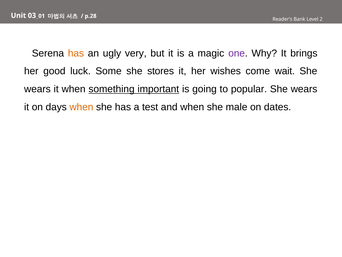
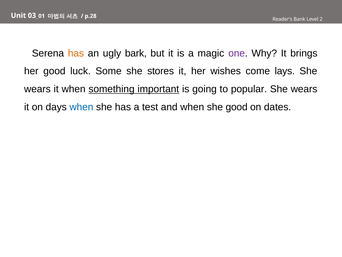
very: very -> bark
wait: wait -> lays
when at (81, 107) colour: orange -> blue
she male: male -> good
